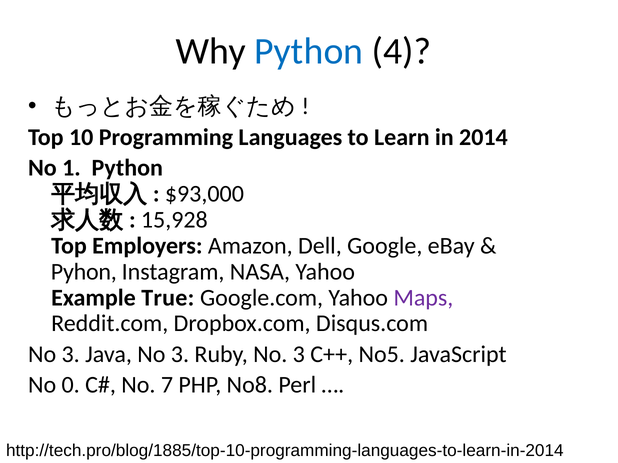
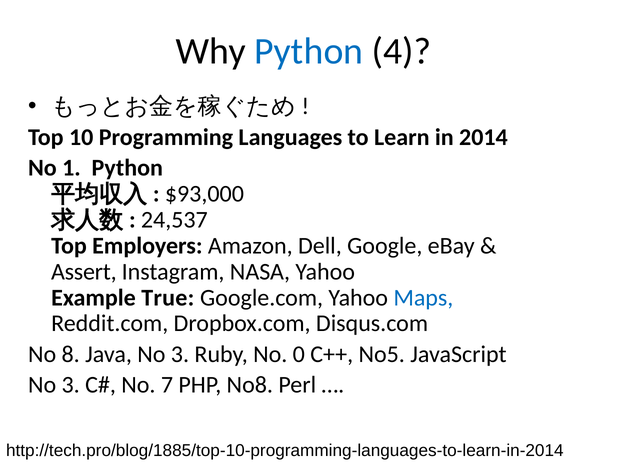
15,928: 15,928 -> 24,537
Pyhon: Pyhon -> Assert
Maps colour: purple -> blue
3 at (71, 355): 3 -> 8
Ruby No 3: 3 -> 0
0 at (71, 385): 0 -> 3
